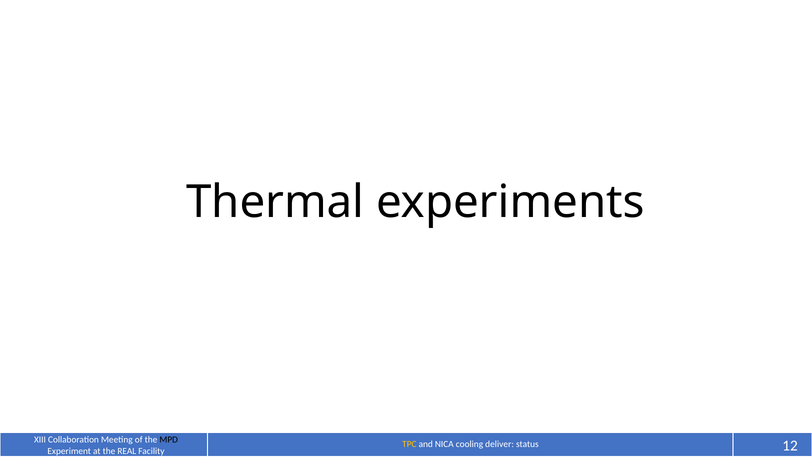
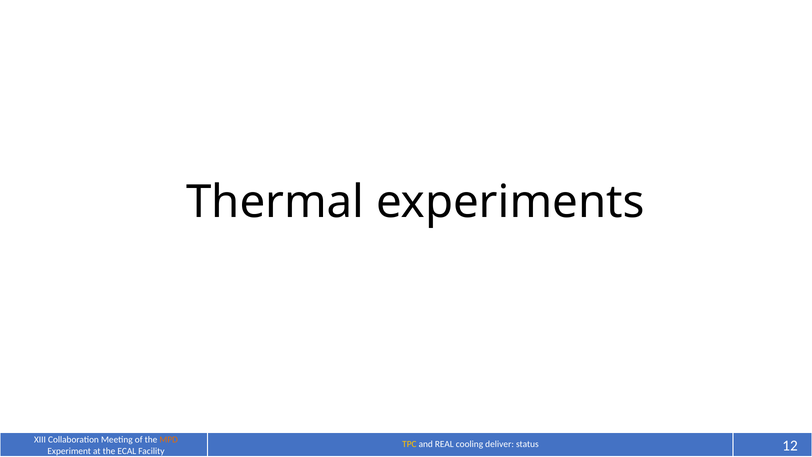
MPD colour: black -> orange
NICA: NICA -> REAL
REAL: REAL -> ECAL
